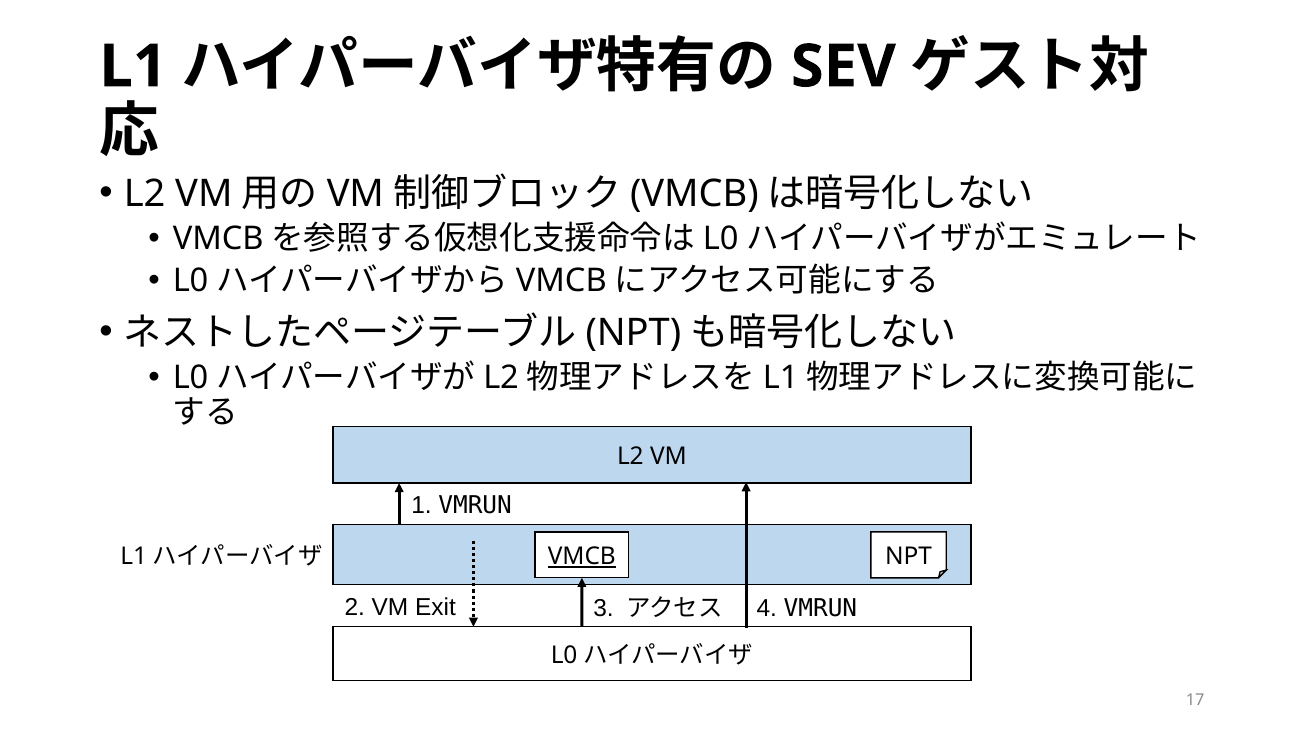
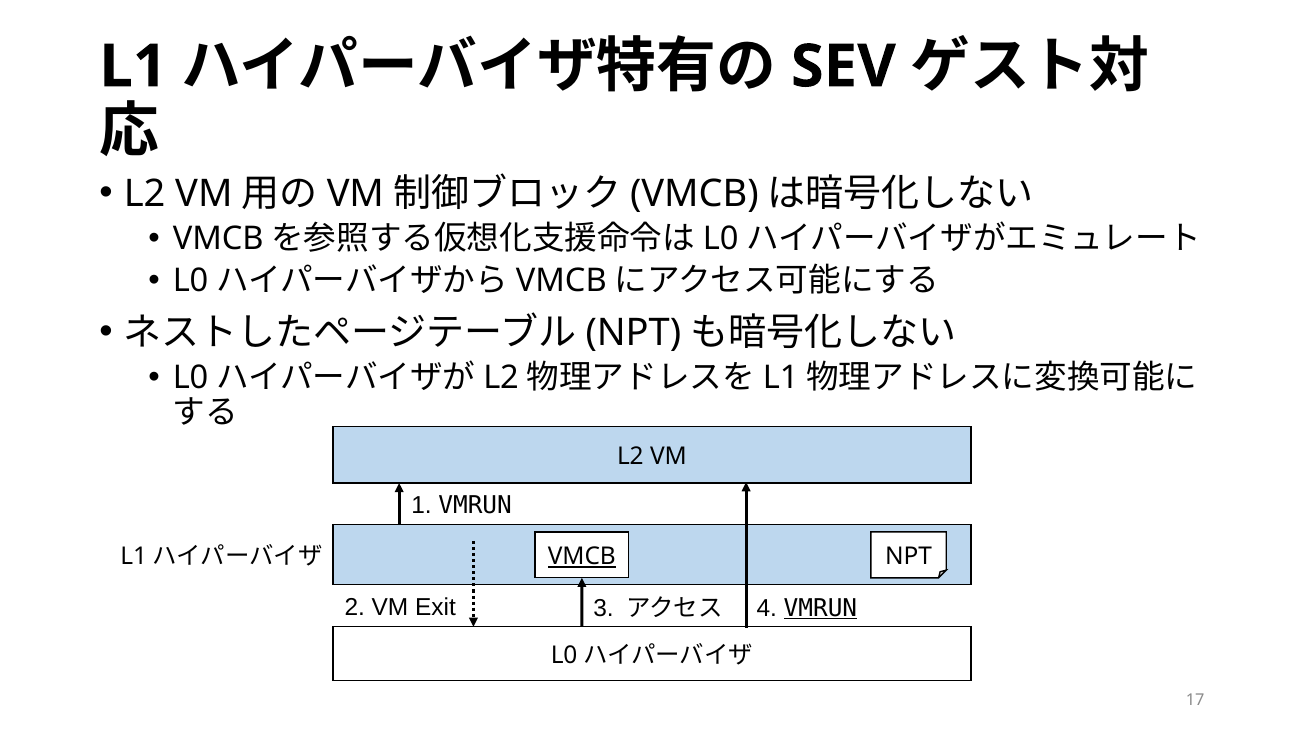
VMRUN at (820, 608) underline: none -> present
